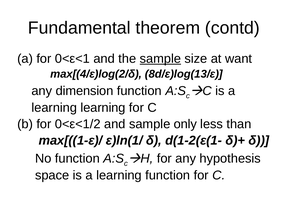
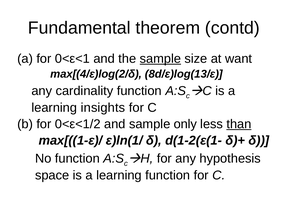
dimension: dimension -> cardinality
learning learning: learning -> insights
than underline: none -> present
